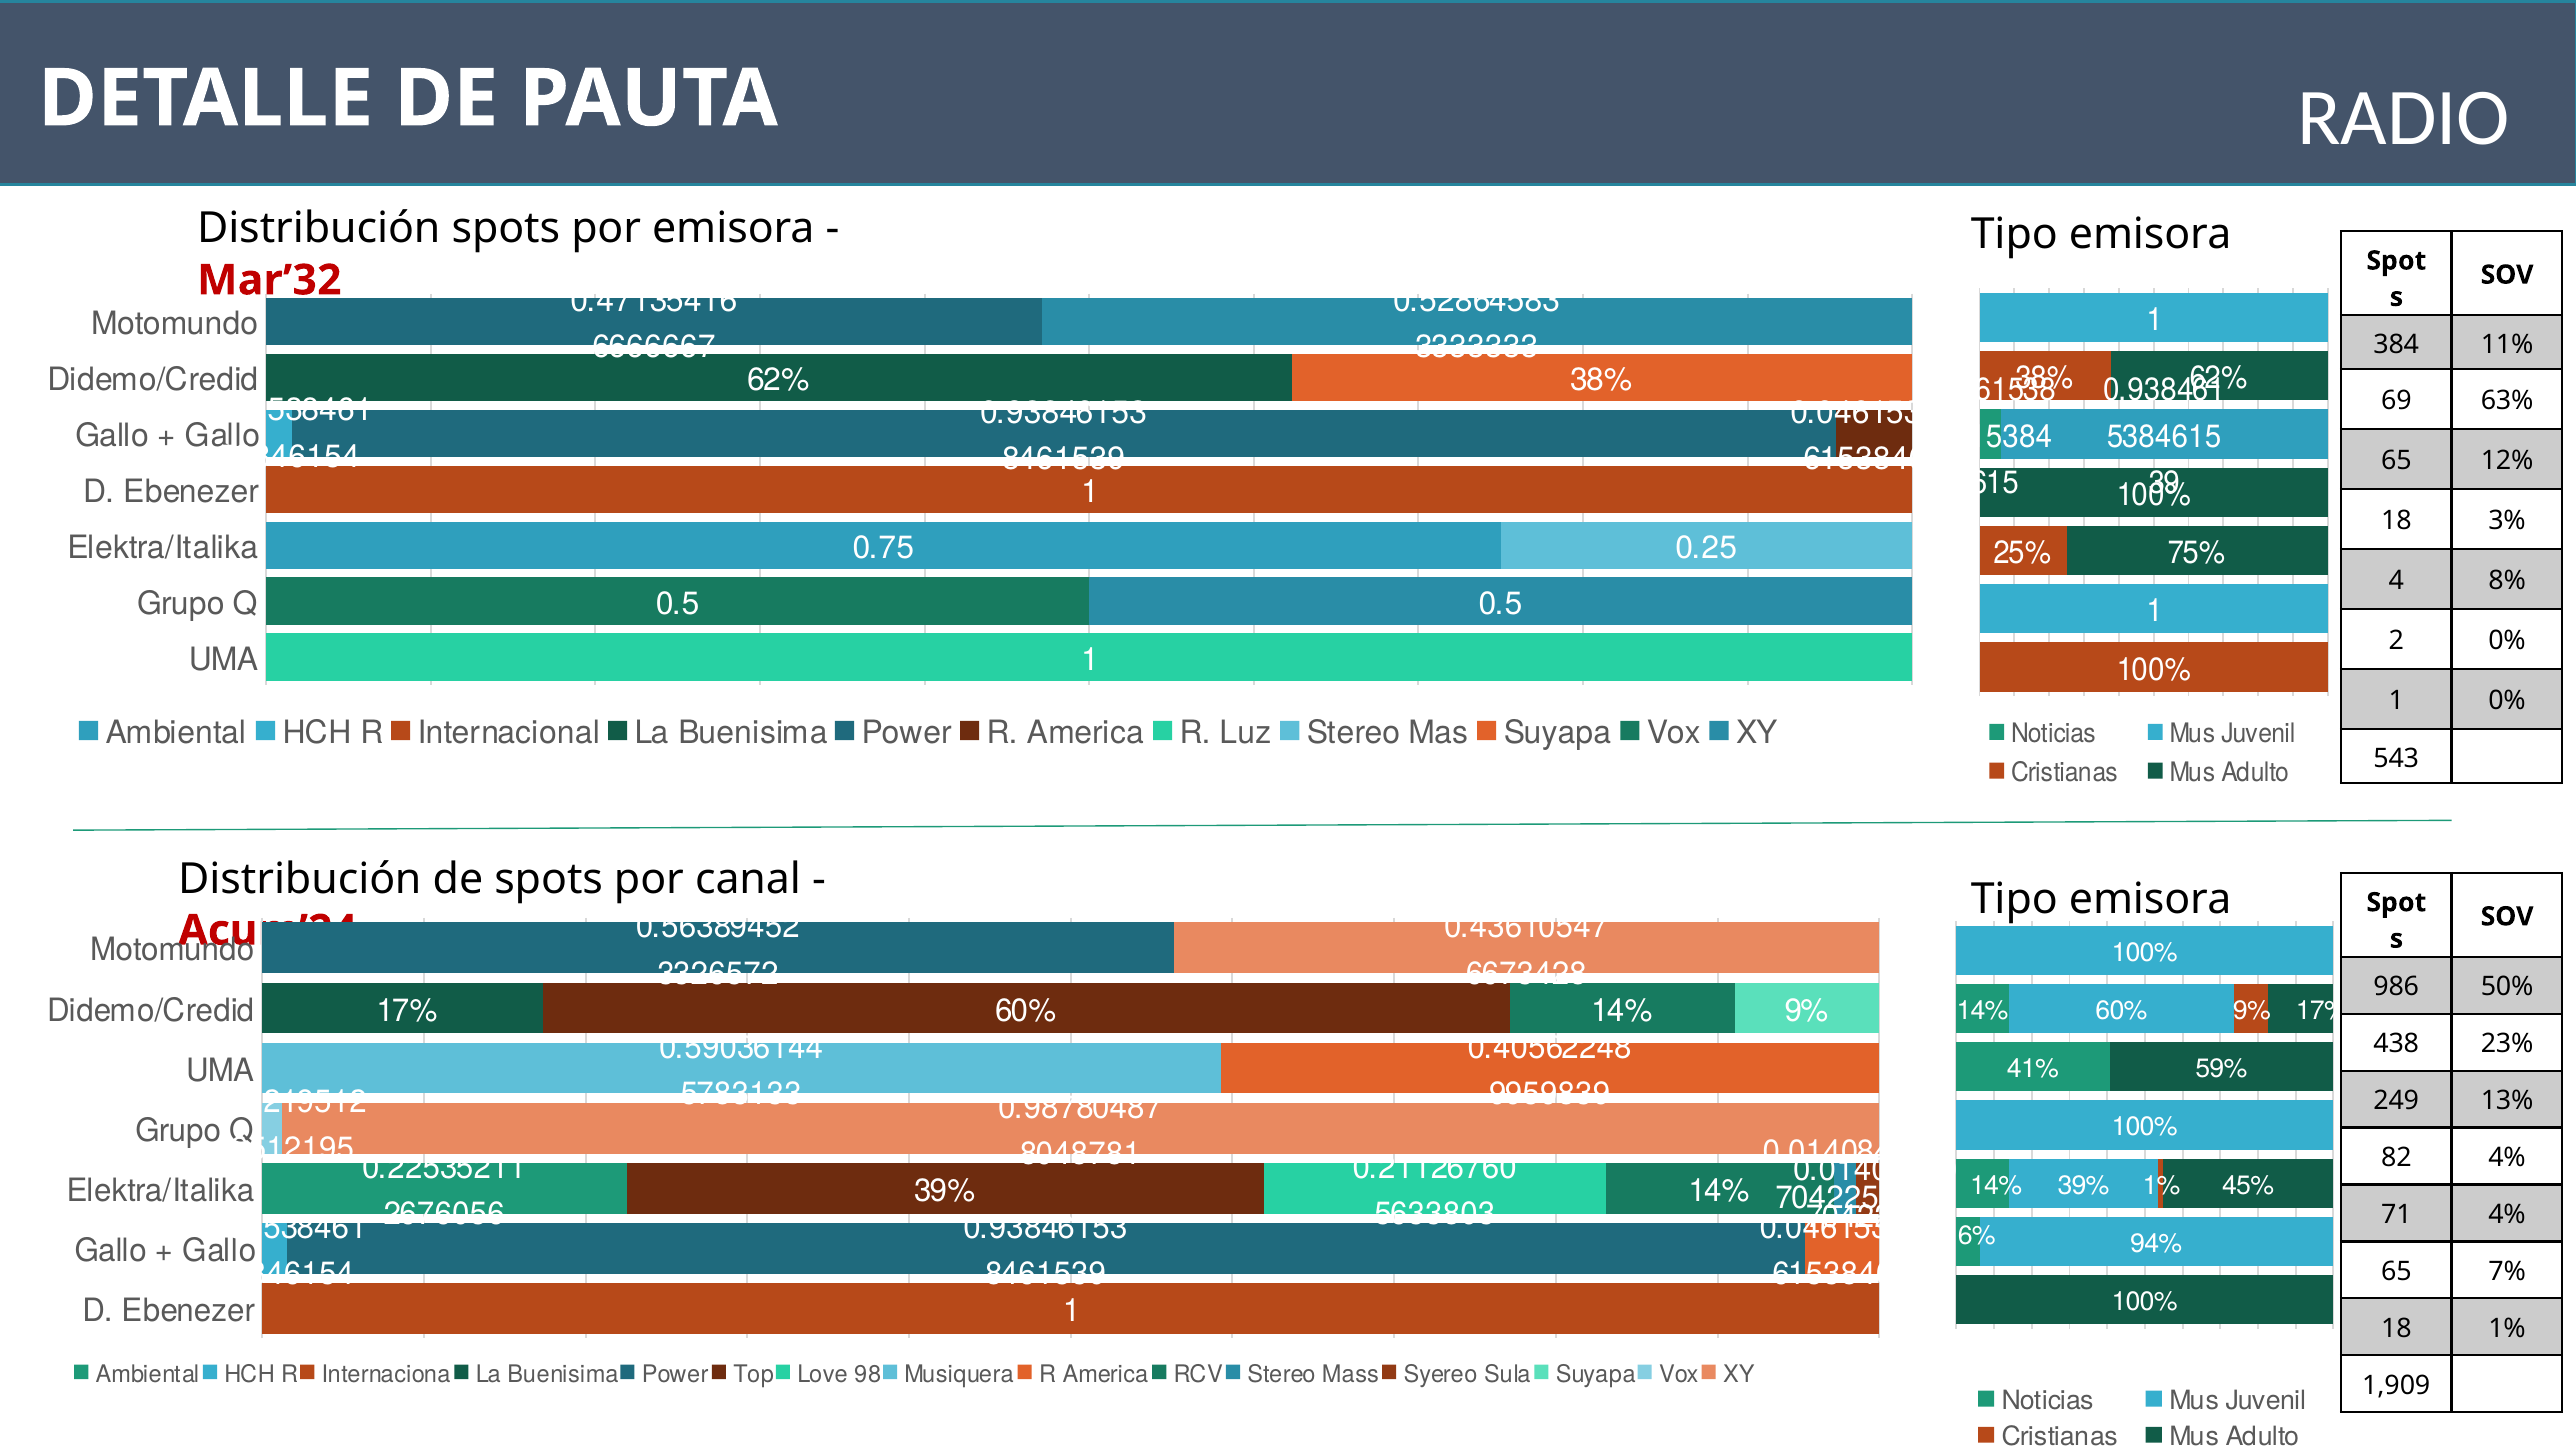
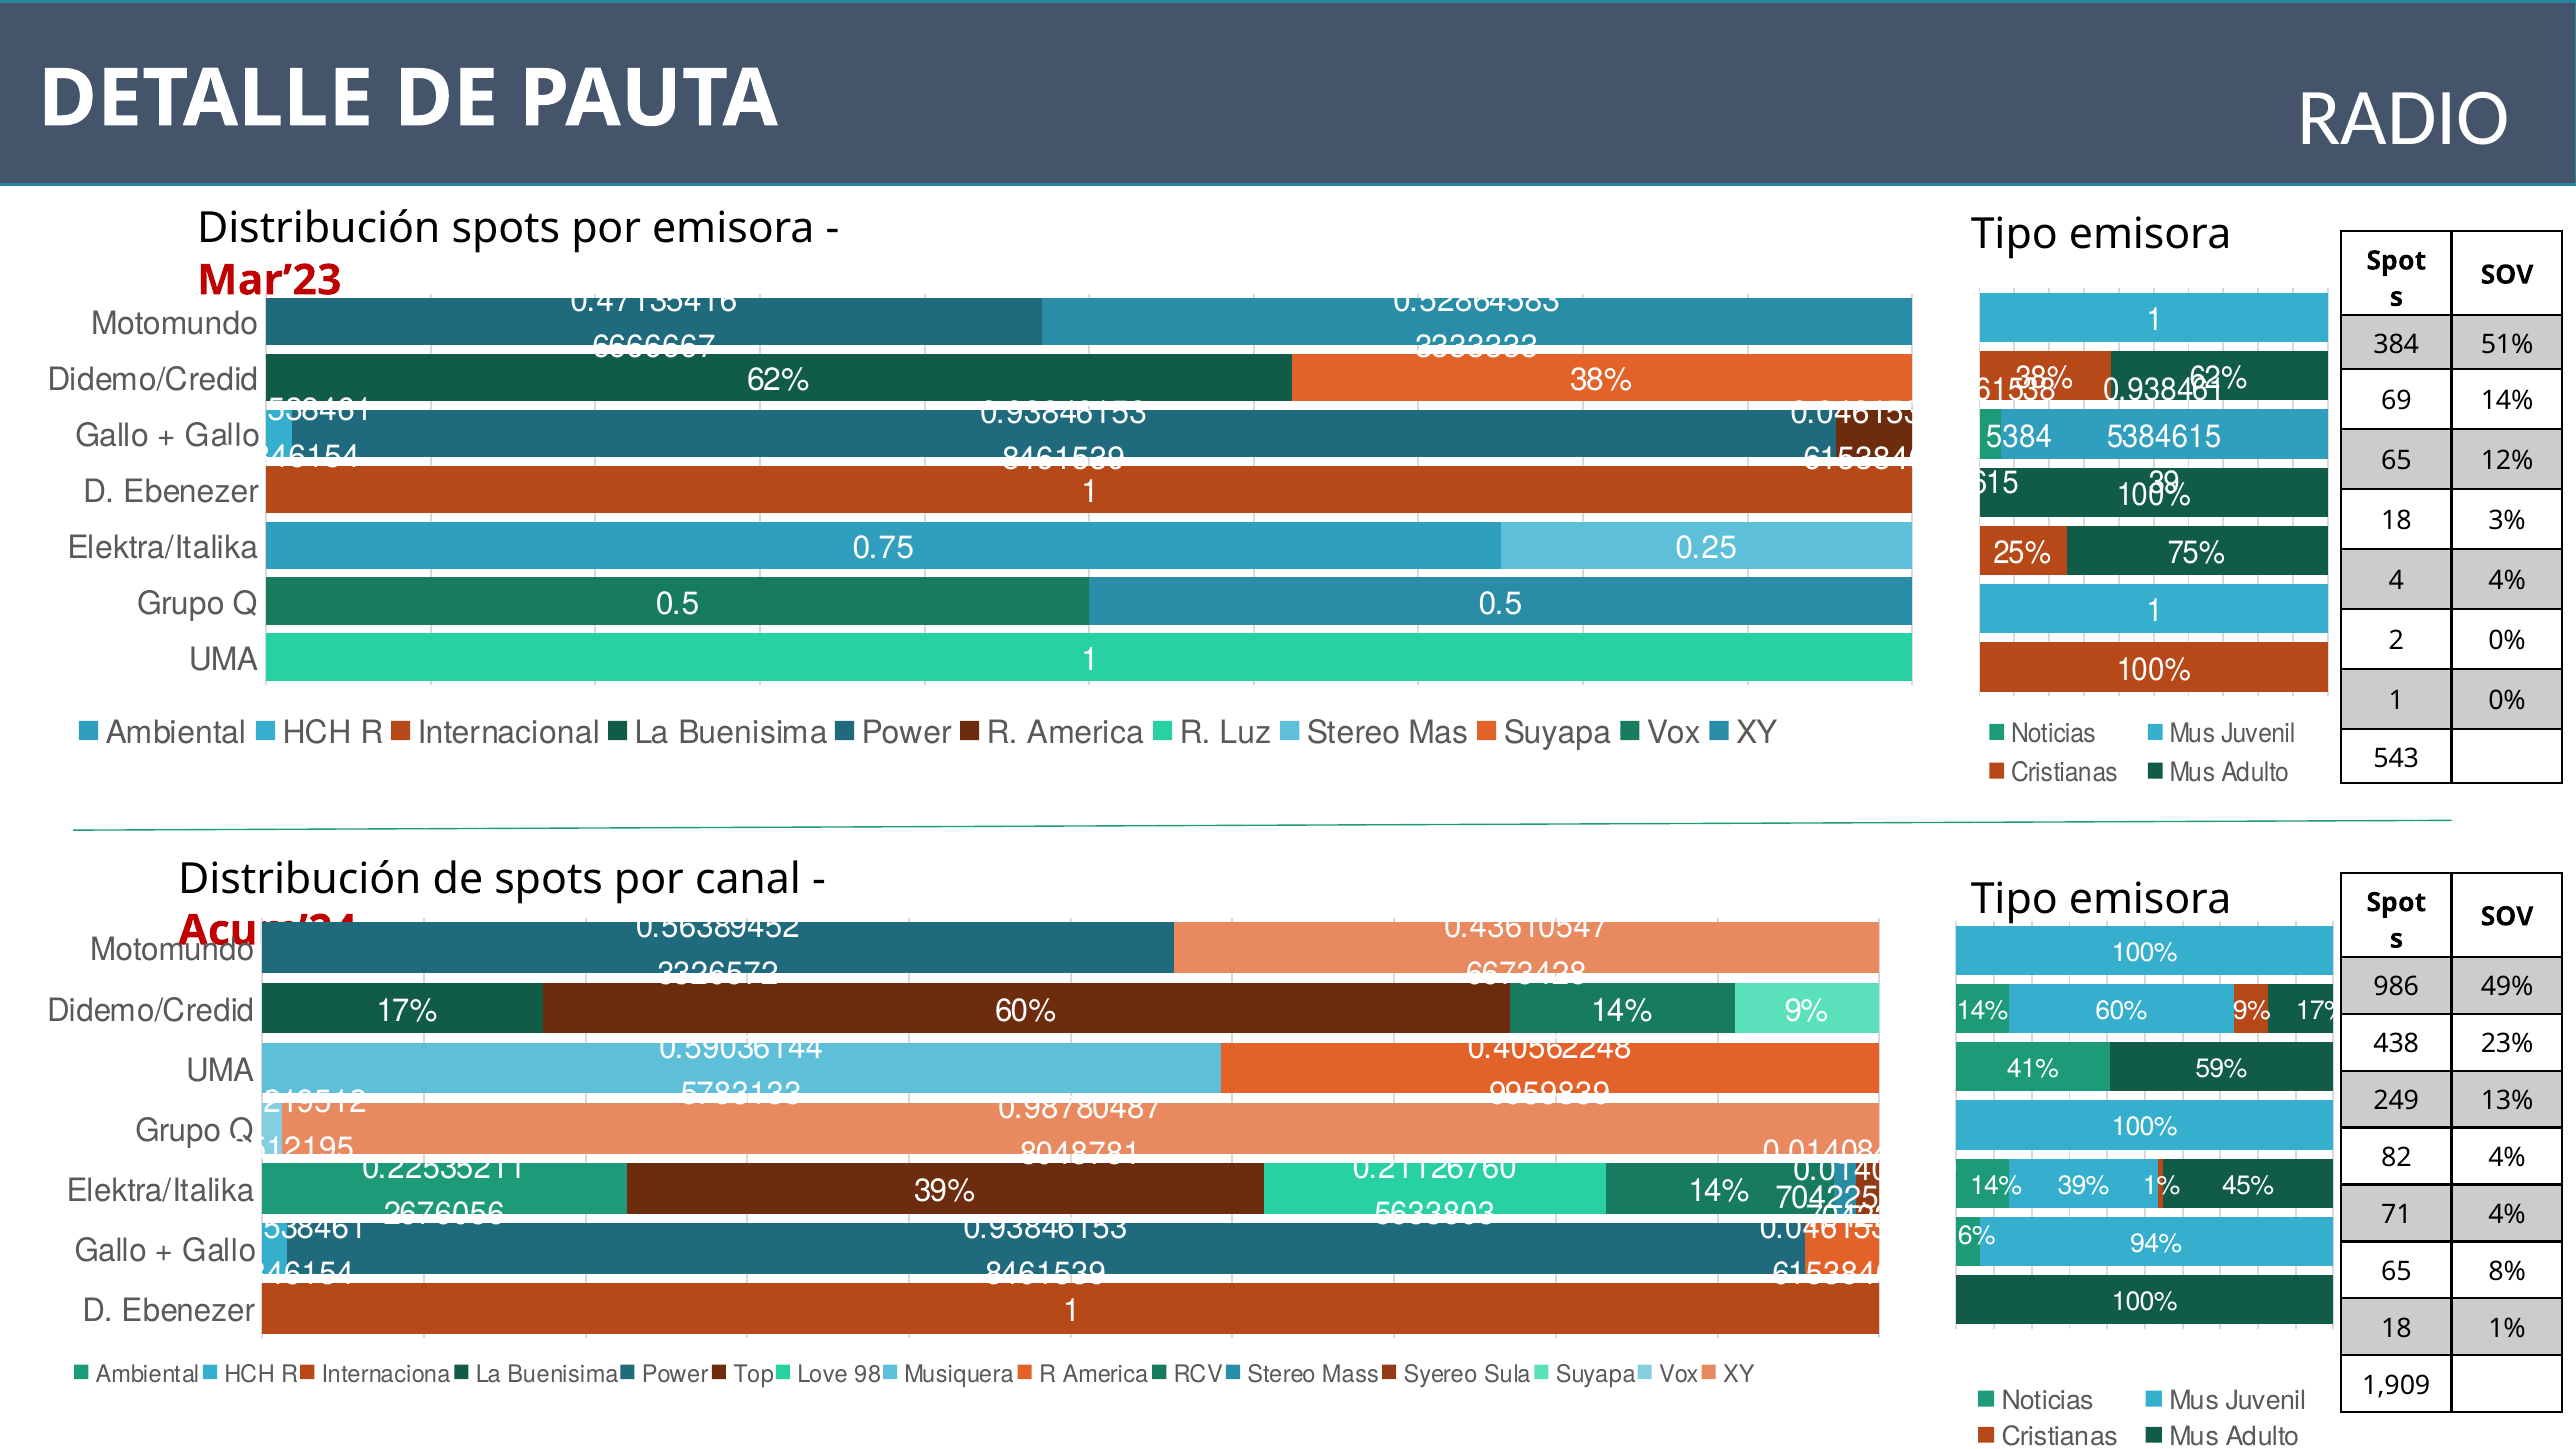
Mar’32: Mar’32 -> Mar’23
11%: 11% -> 51%
69 63%: 63% -> 14%
4 8%: 8% -> 4%
50%: 50% -> 49%
7%: 7% -> 8%
